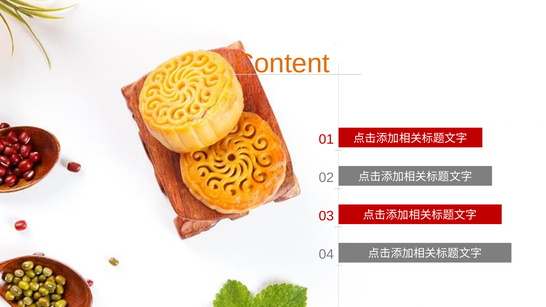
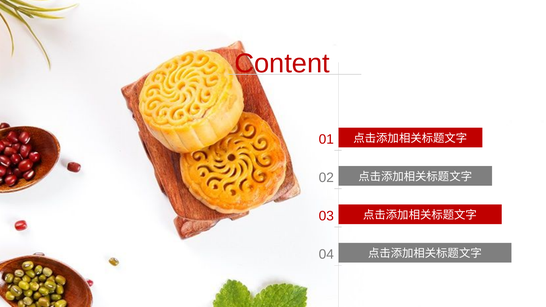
Content colour: orange -> red
